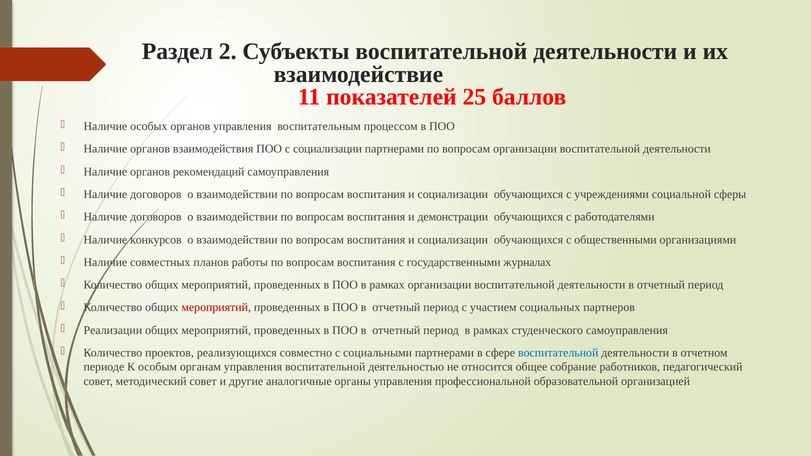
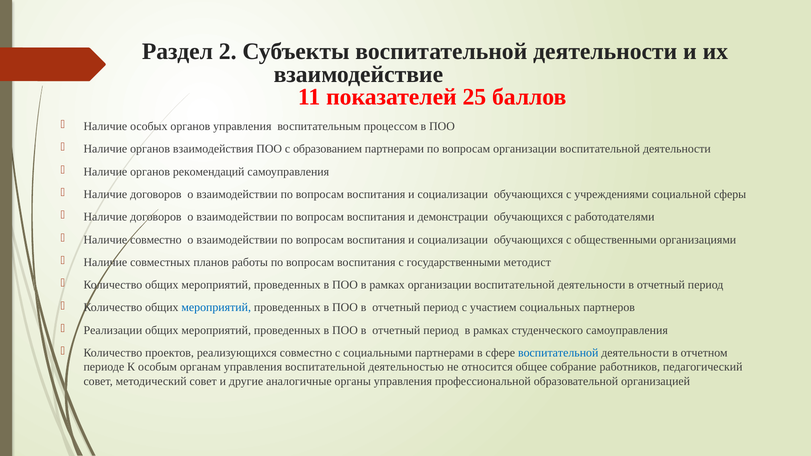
с социализации: социализации -> образованием
Наличие конкурсов: конкурсов -> совместно
журналах: журналах -> методист
мероприятий at (216, 308) colour: red -> blue
